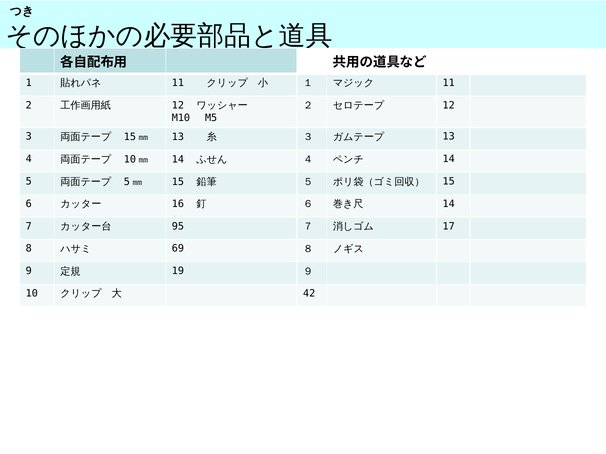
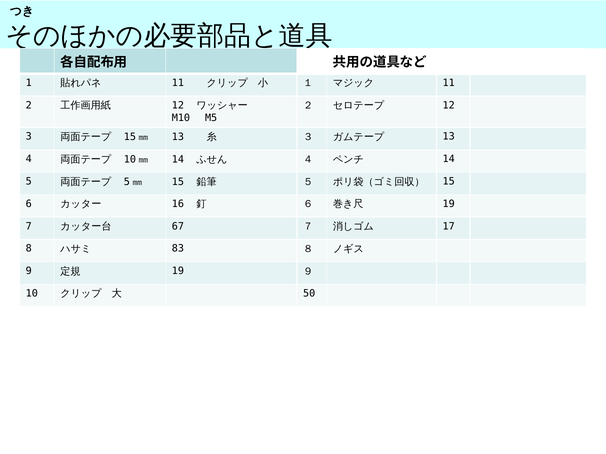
14 at (449, 204): 14 -> 19
95: 95 -> 67
69: 69 -> 83
42: 42 -> 50
